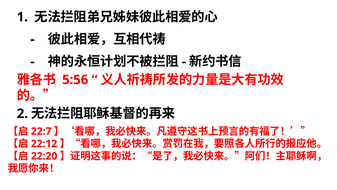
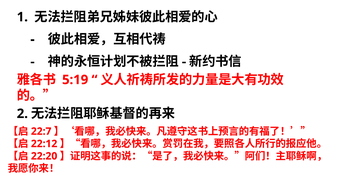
5:56: 5:56 -> 5:19
